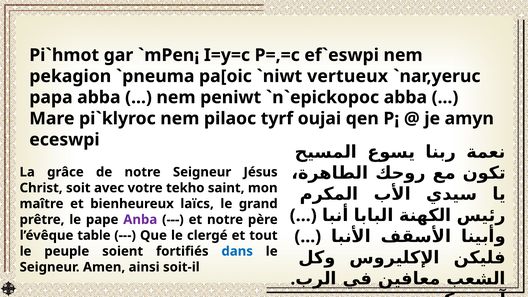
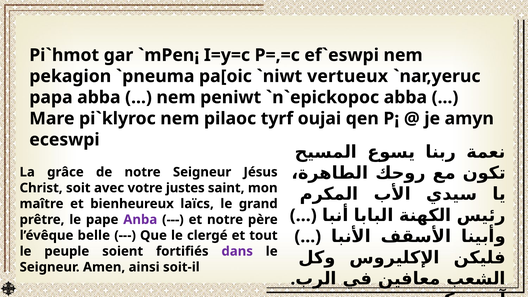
tekho: tekho -> justes
table: table -> belle
dans colour: blue -> purple
